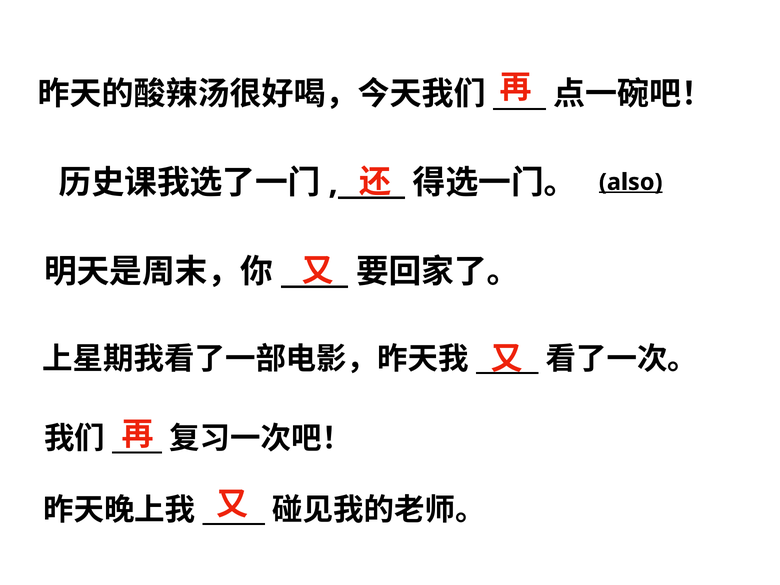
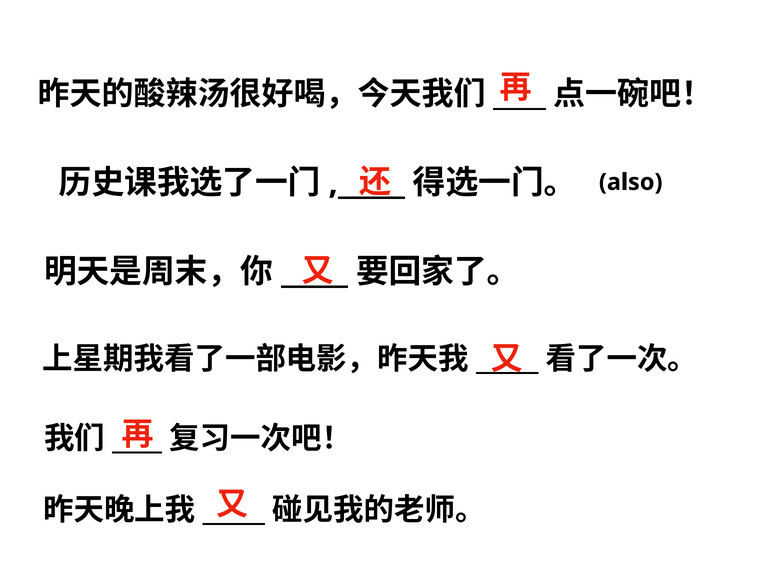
also underline: present -> none
